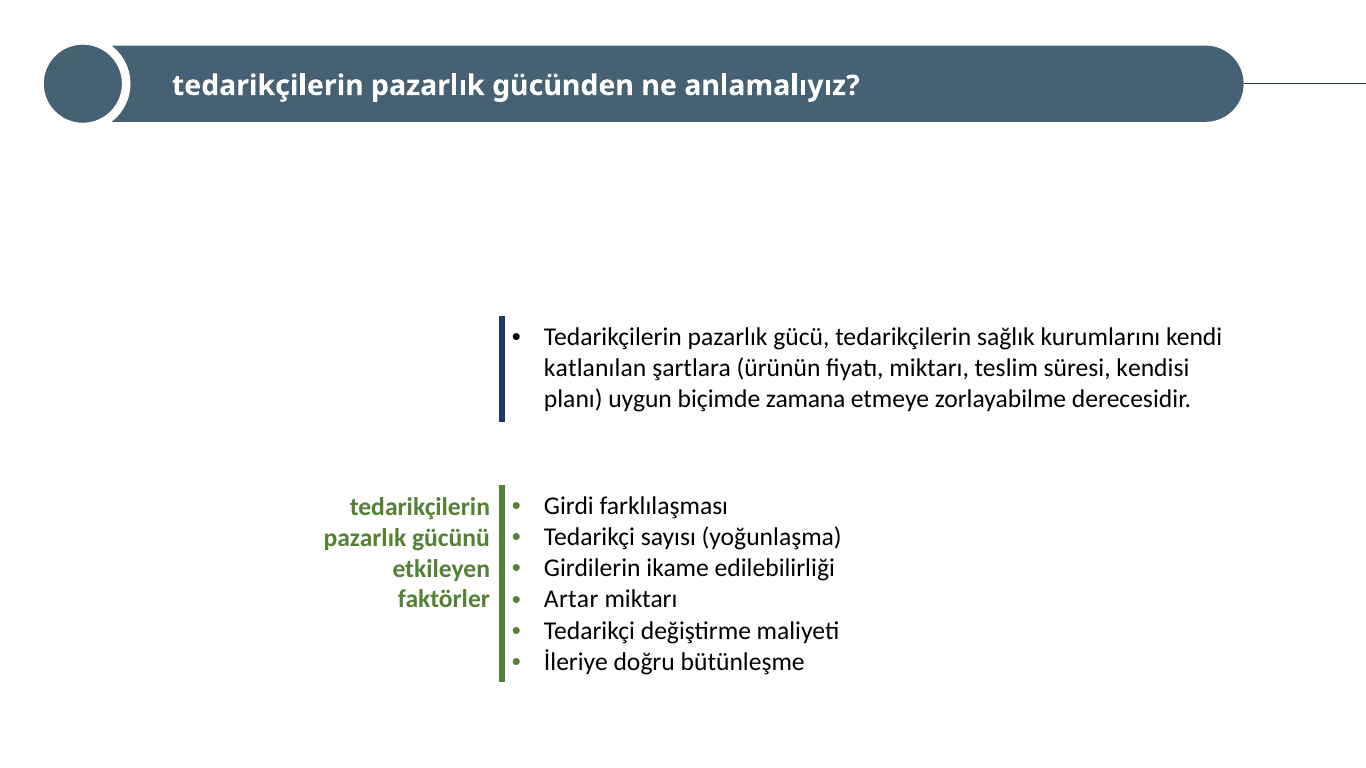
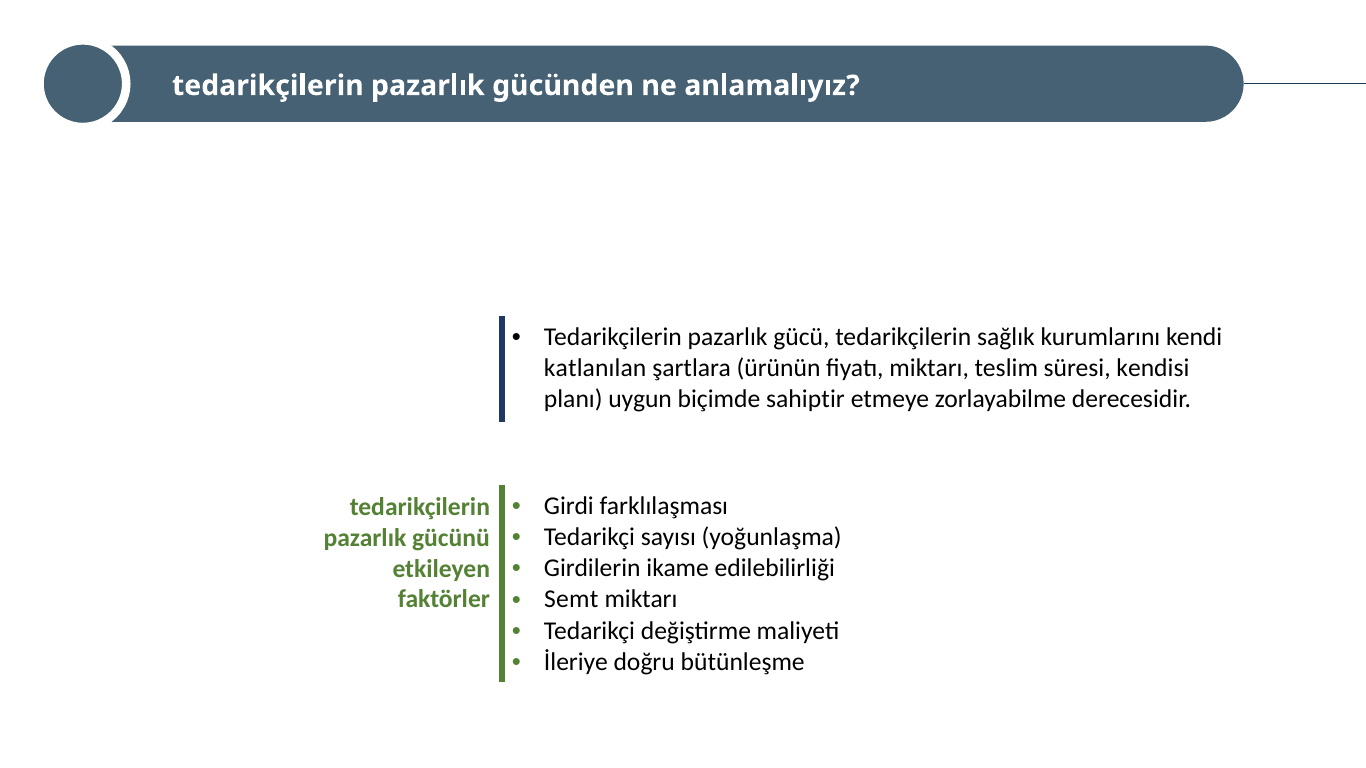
zamana: zamana -> sahiptir
Artar: Artar -> Semt
